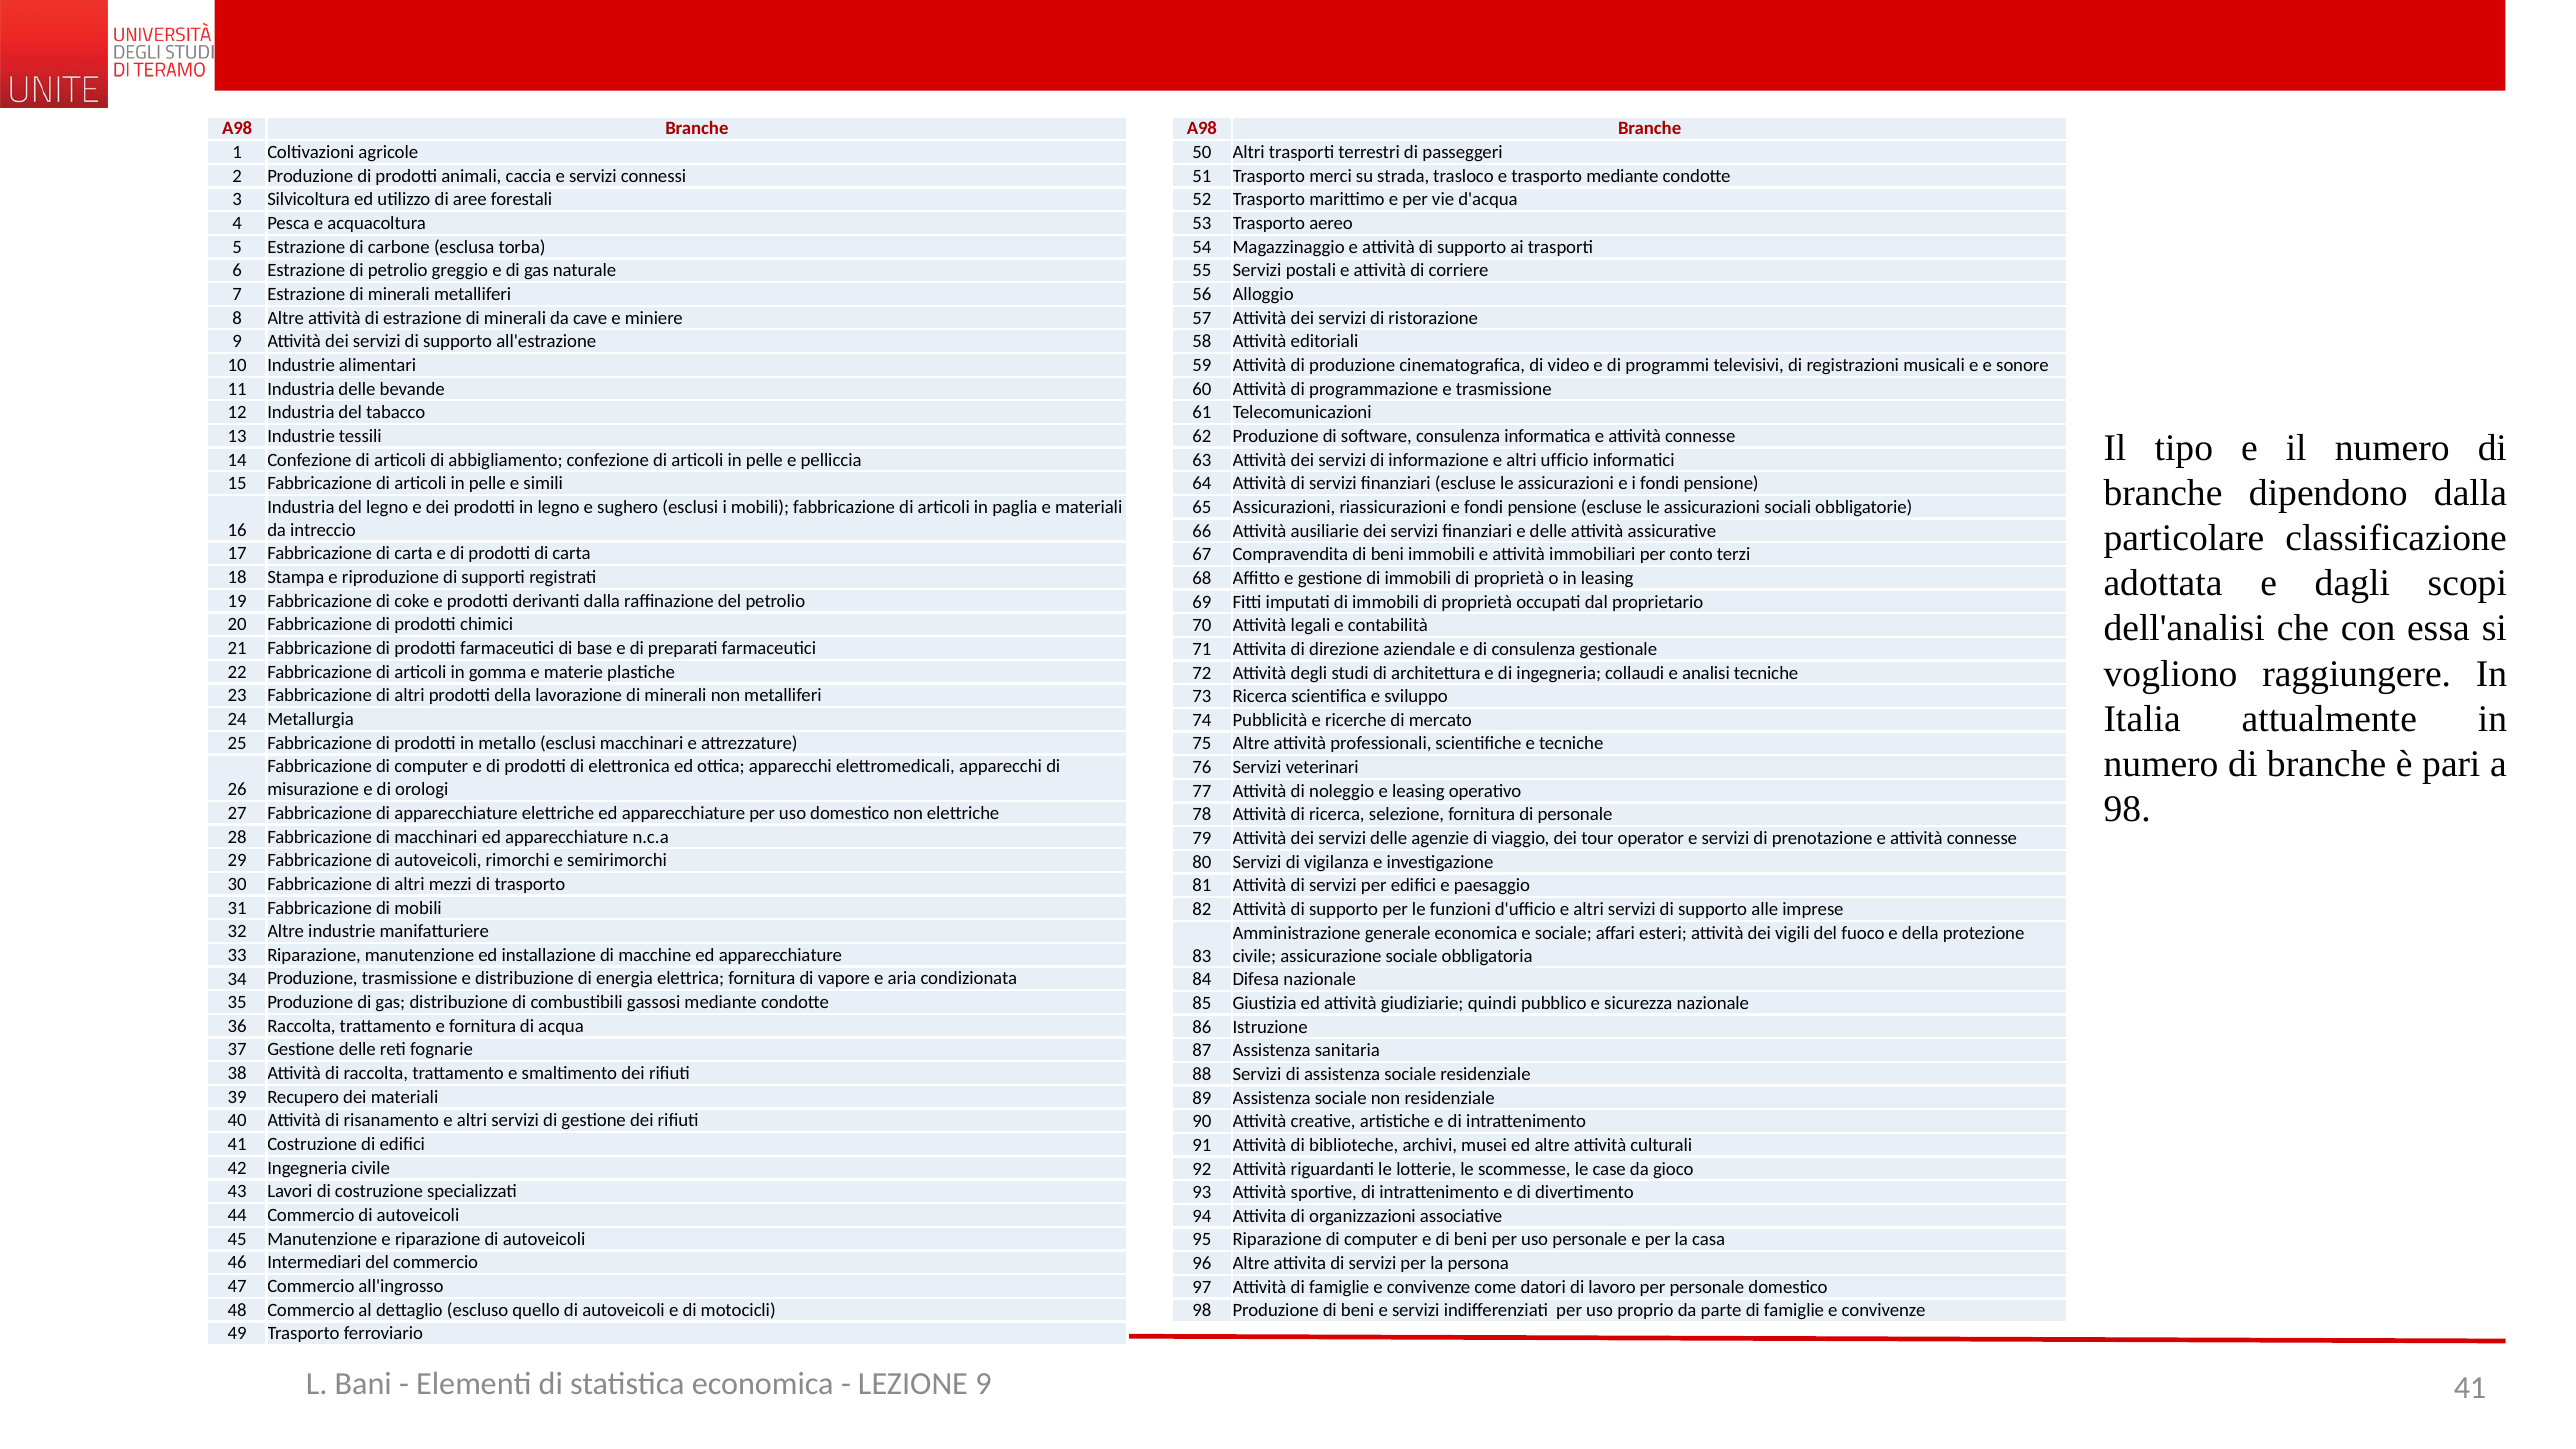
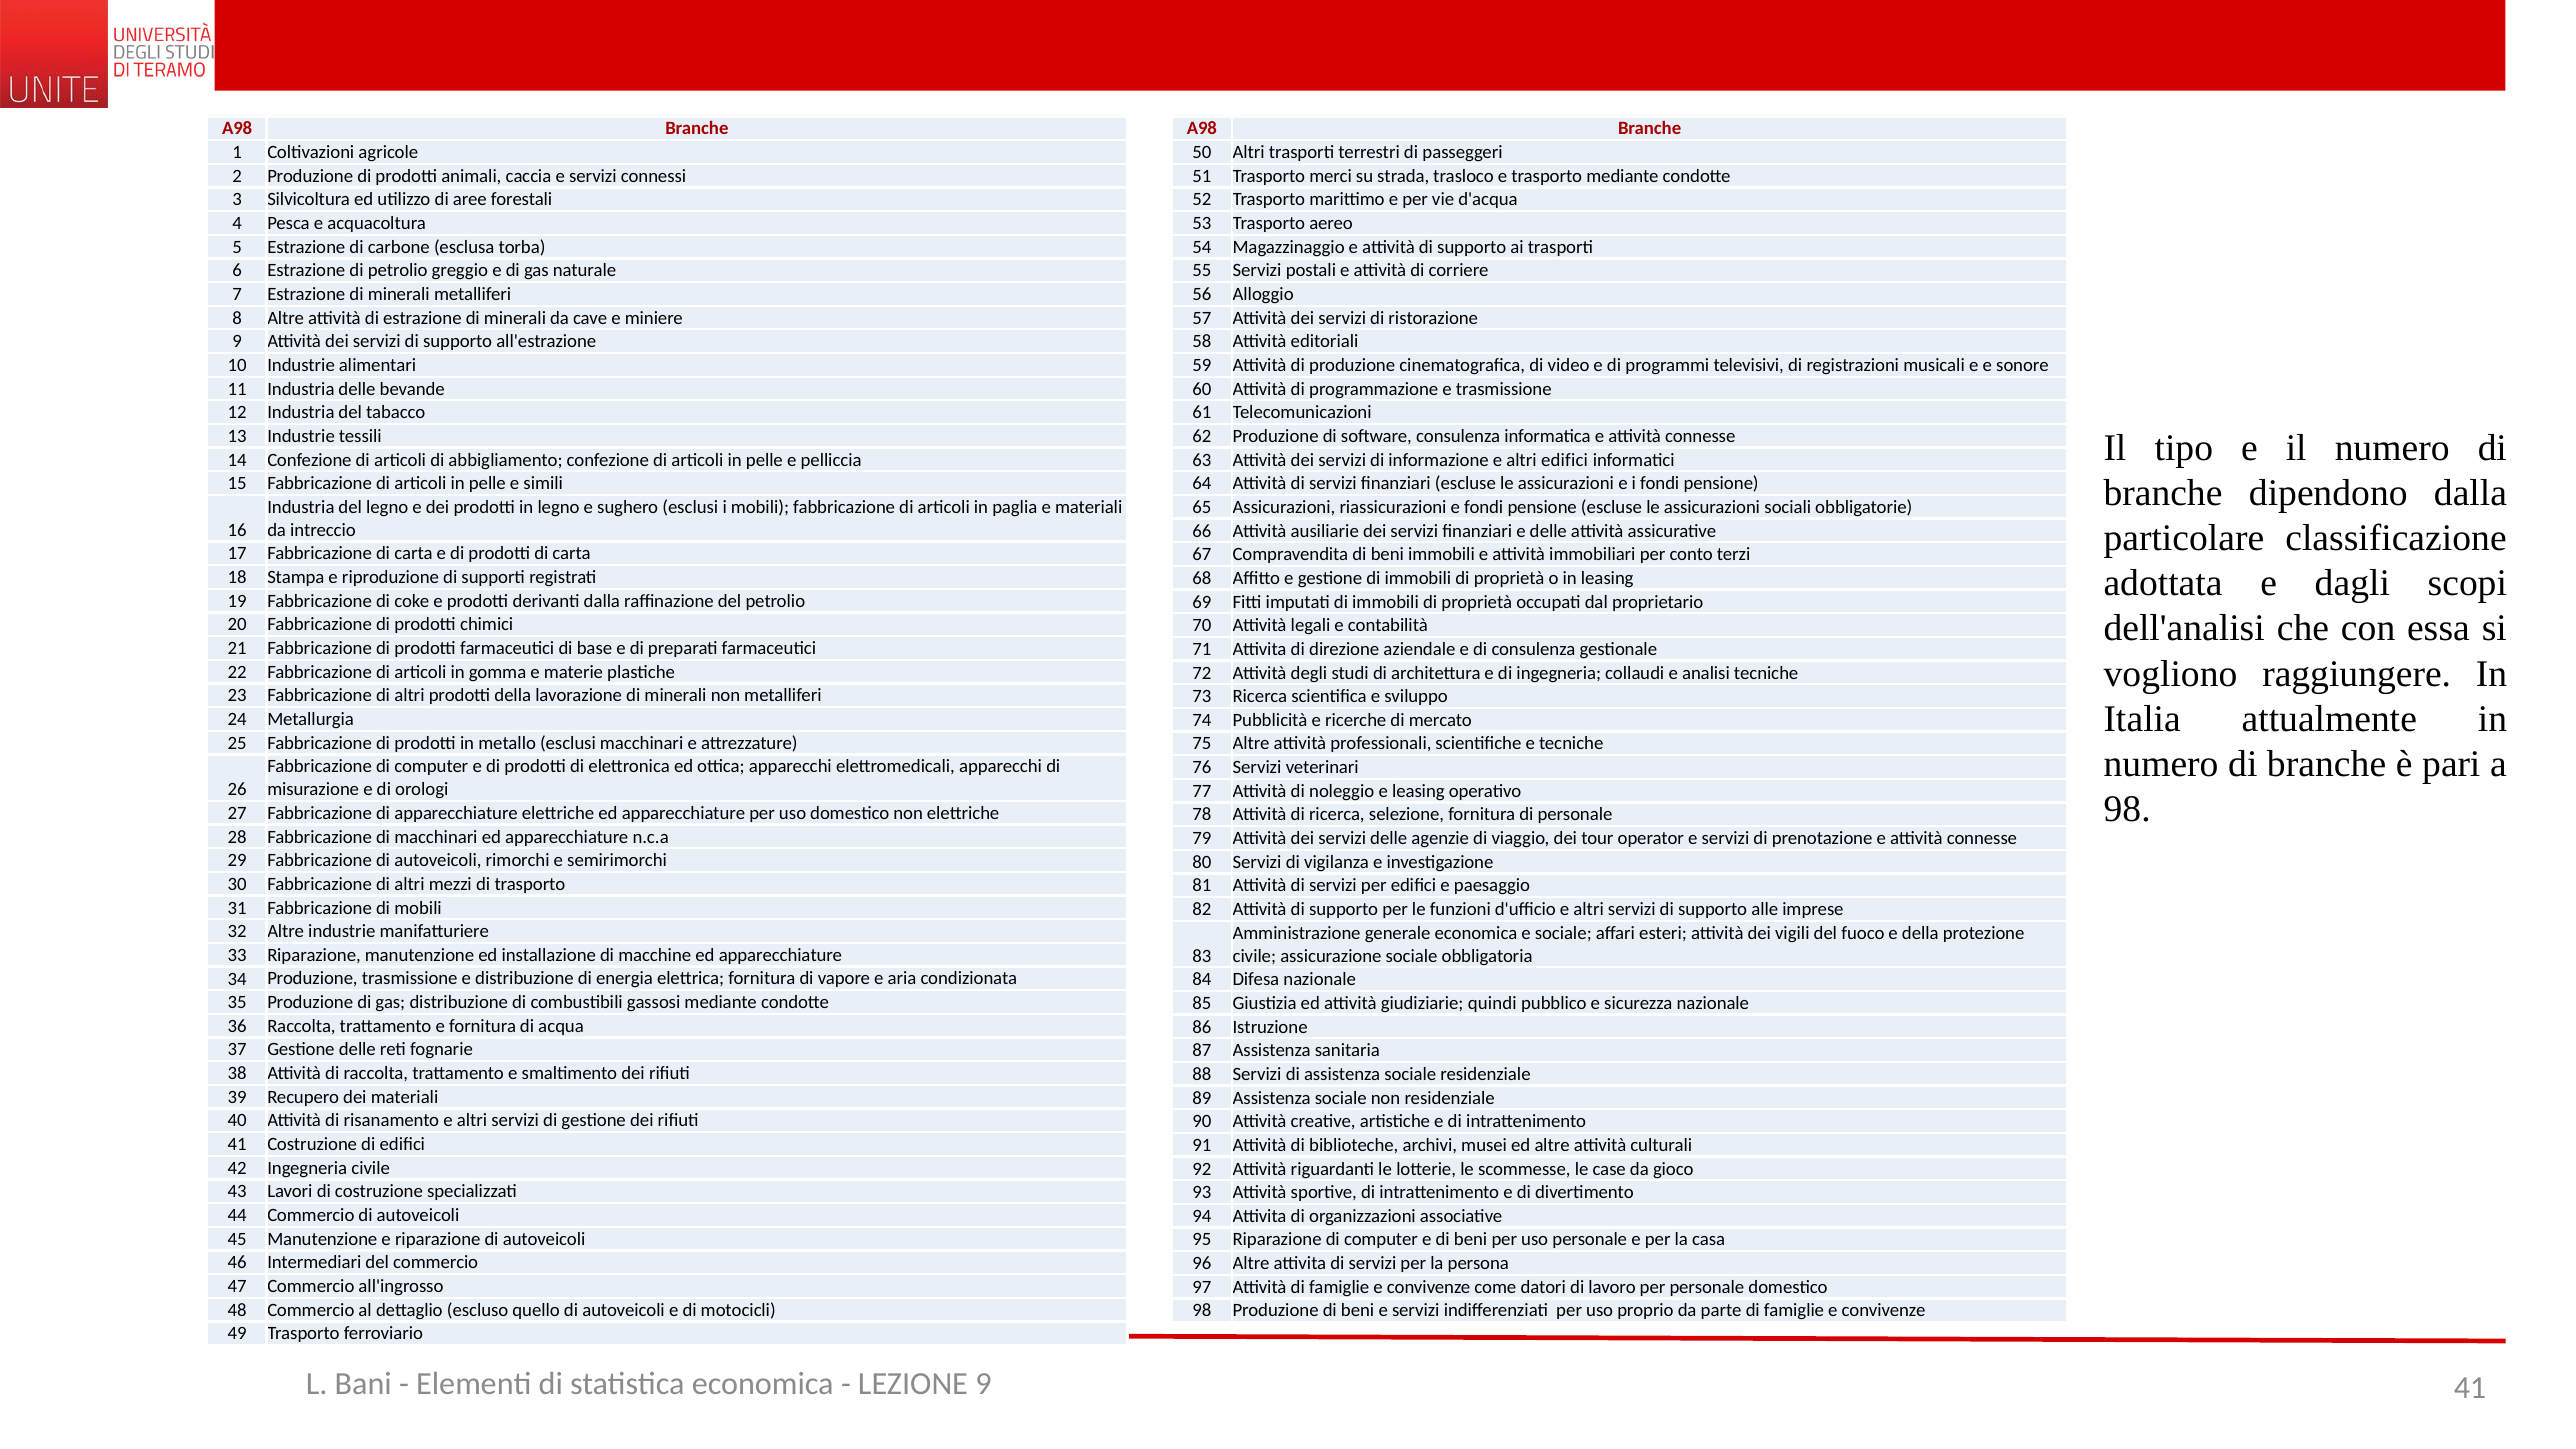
altri ufficio: ufficio -> edifici
